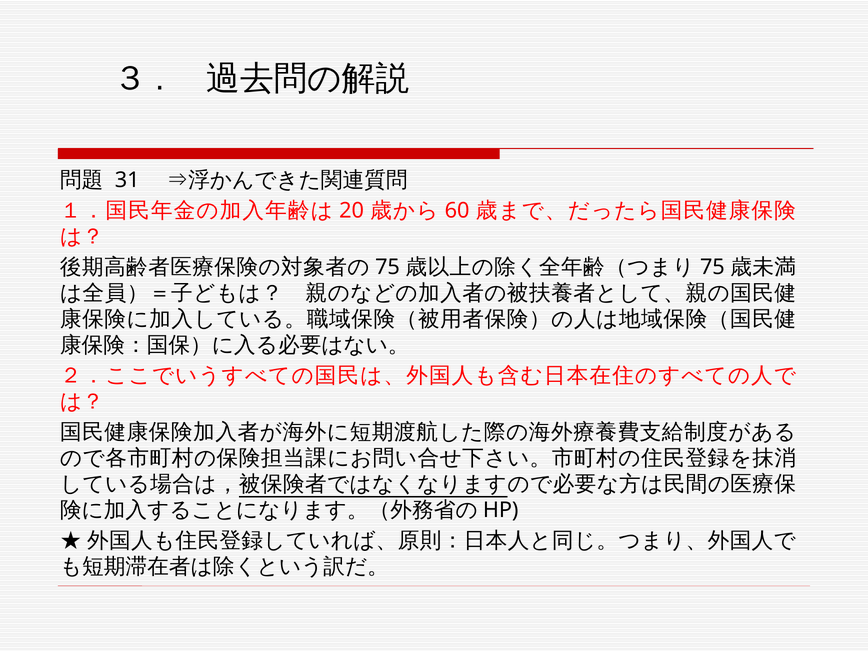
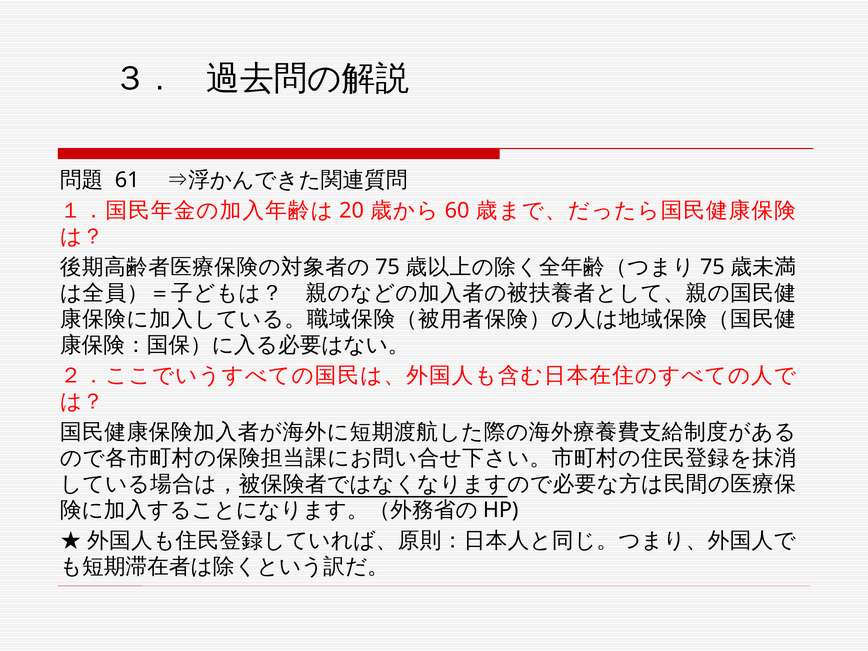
31: 31 -> 61
